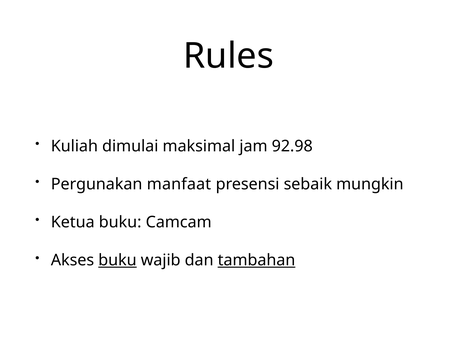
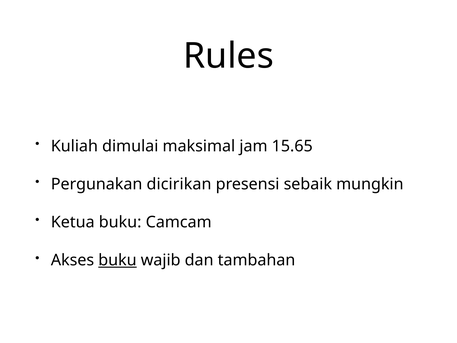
92.98: 92.98 -> 15.65
manfaat: manfaat -> dicirikan
tambahan underline: present -> none
